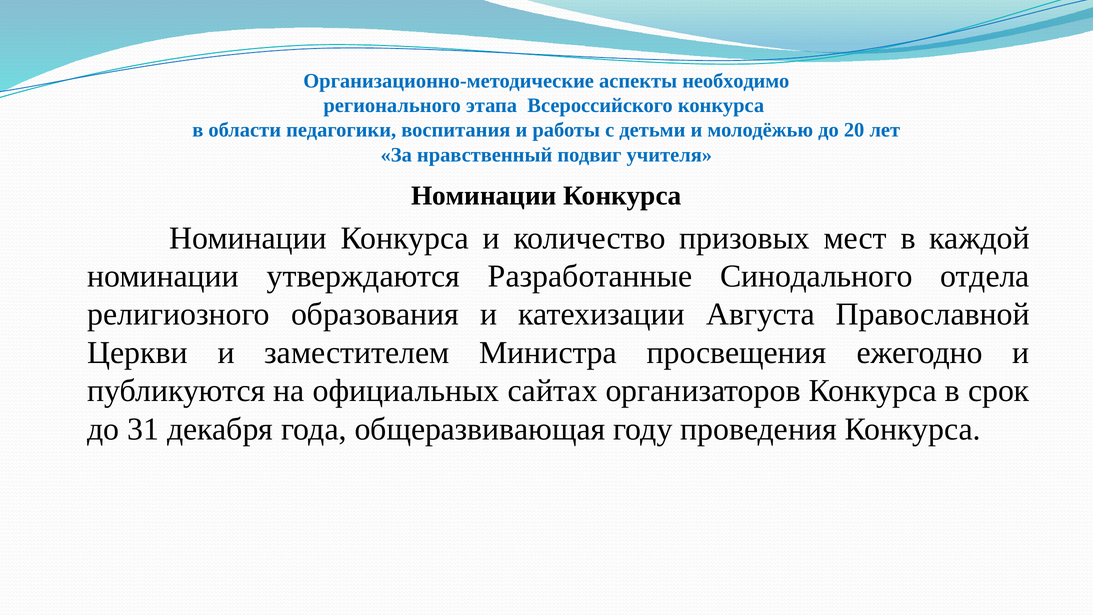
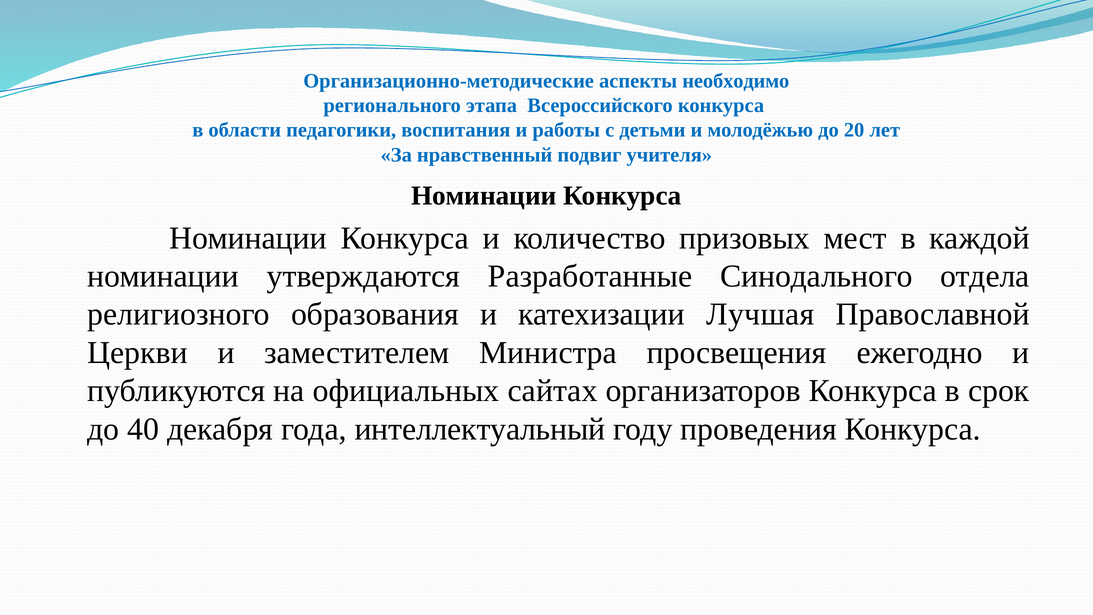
Августа: Августа -> Лучшая
31: 31 -> 40
общеразвивающая: общеразвивающая -> интеллектуальный
